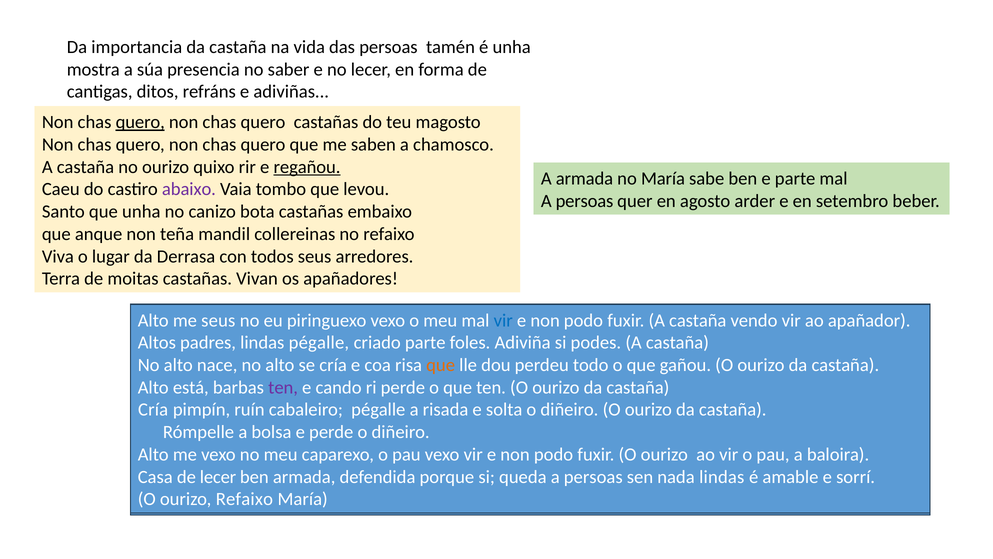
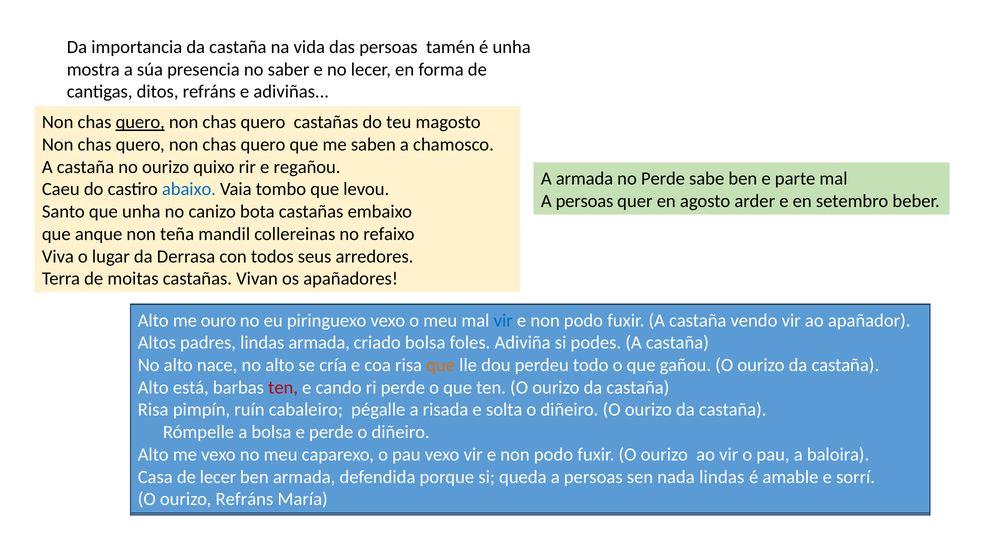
regañou underline: present -> none
no María: María -> Perde
abaixo colour: purple -> blue
me seus: seus -> ouro
lindas pégalle: pégalle -> armada
criado parte: parte -> bolsa
ten at (283, 387) colour: purple -> red
Cría at (153, 410): Cría -> Risa
ourizo Refaixo: Refaixo -> Refráns
